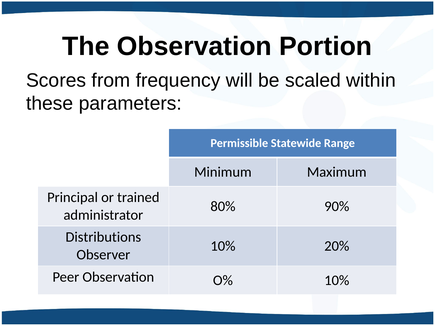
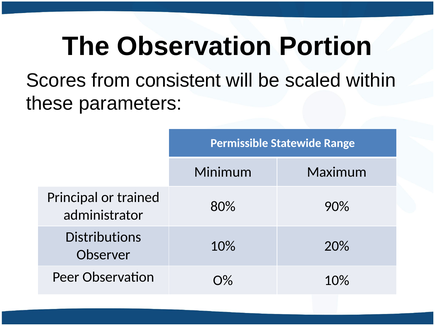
frequency: frequency -> consistent
